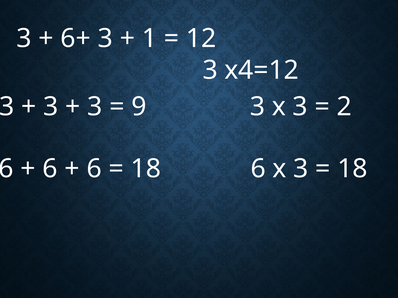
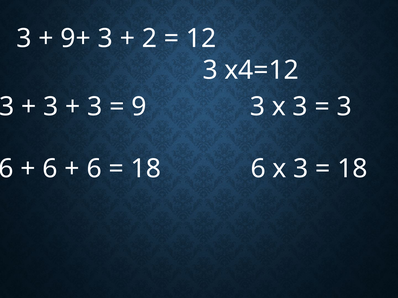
6+: 6+ -> 9+
1: 1 -> 2
2 at (344, 107): 2 -> 3
